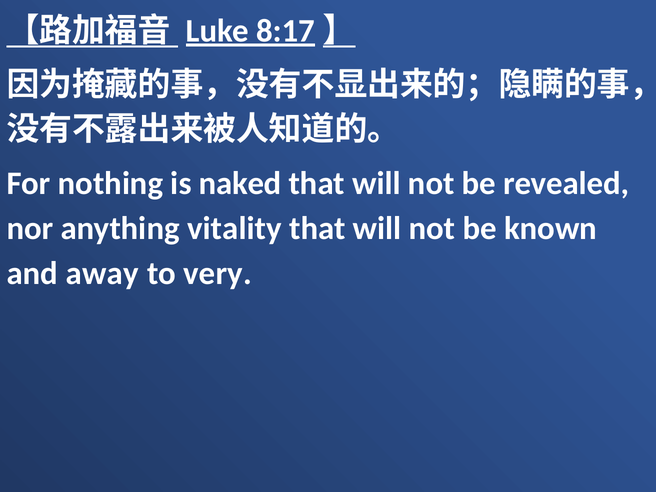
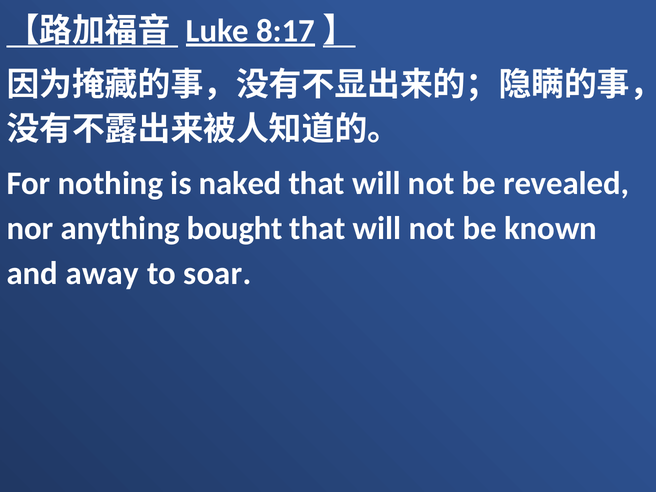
vitality: vitality -> bought
very: very -> soar
